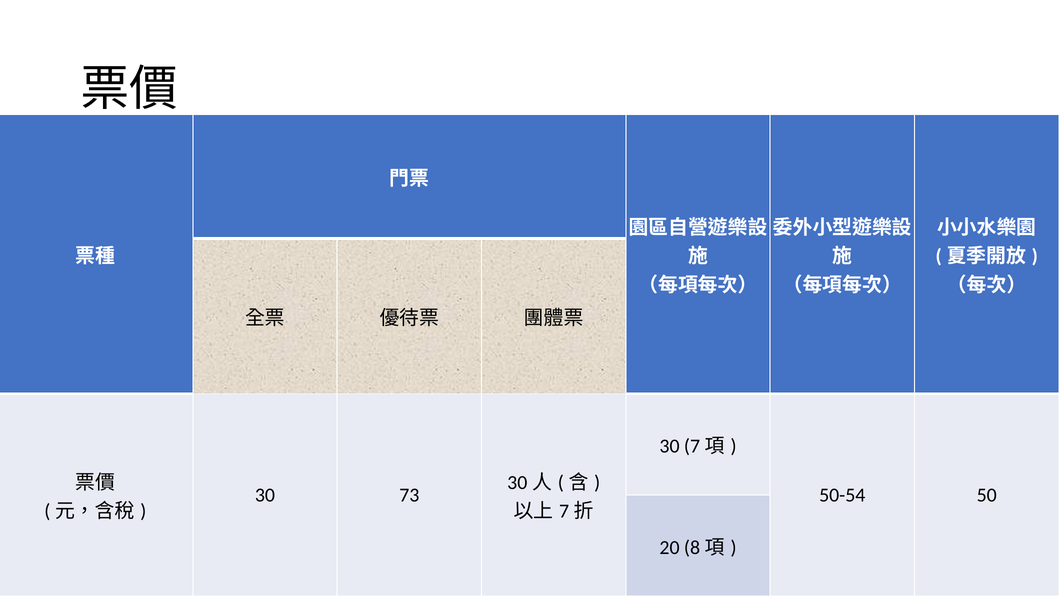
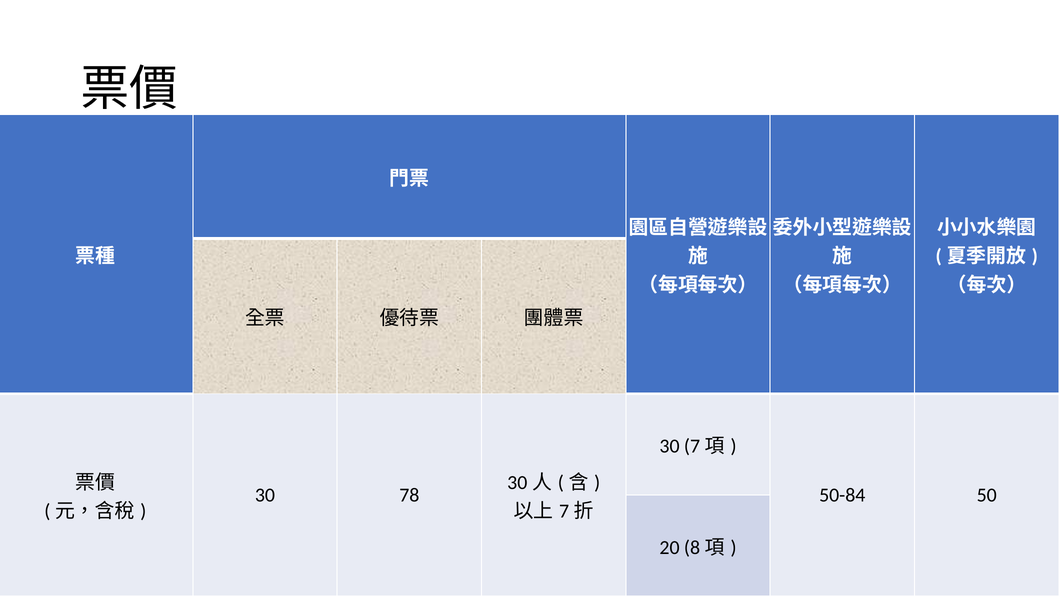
73: 73 -> 78
50-54: 50-54 -> 50-84
